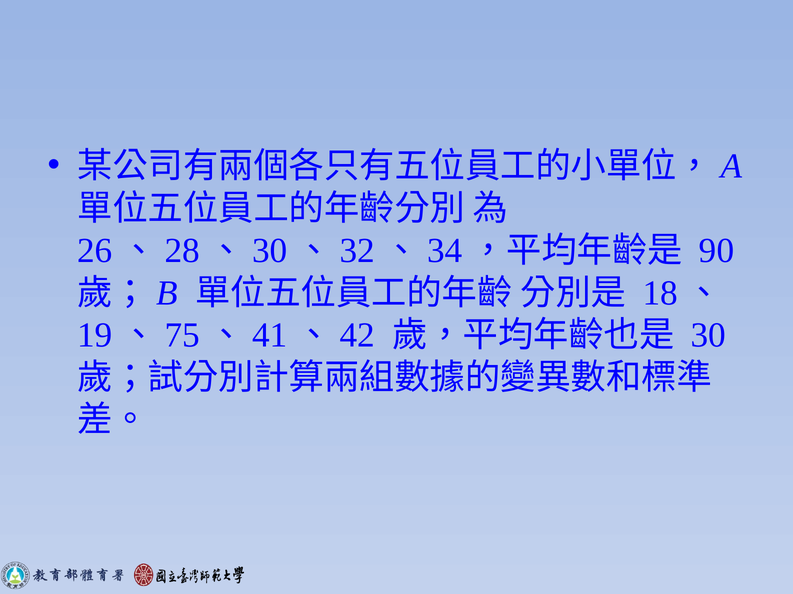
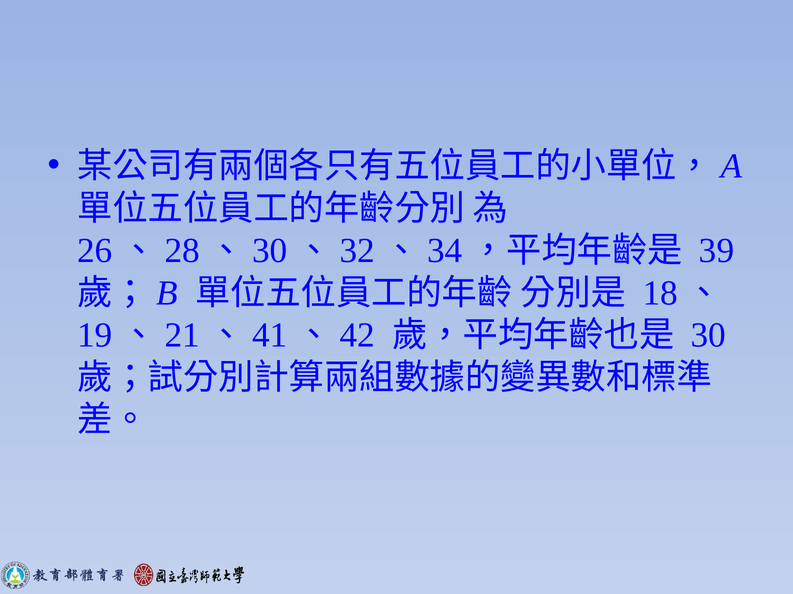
90: 90 -> 39
75: 75 -> 21
